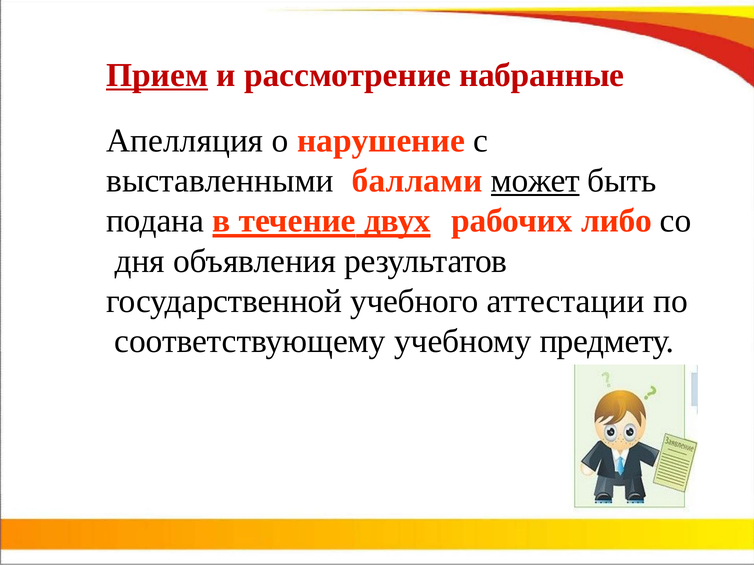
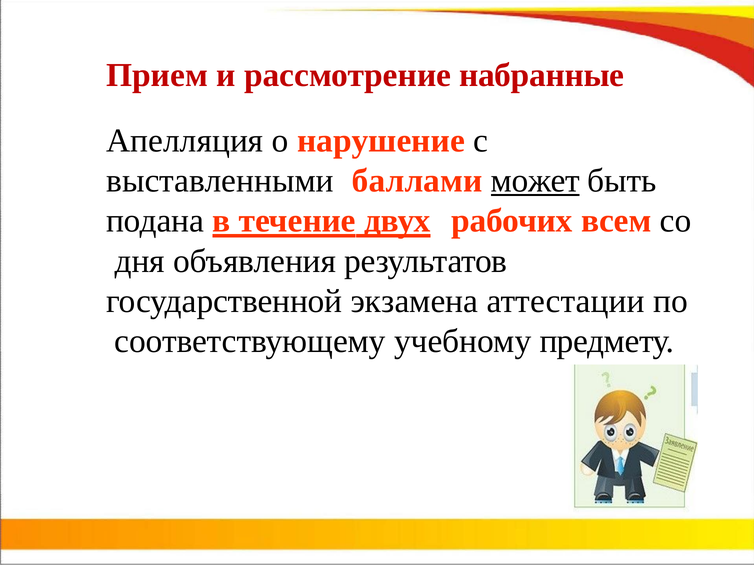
Прием underline: present -> none
либо: либо -> всем
учебного: учебного -> экзамена
